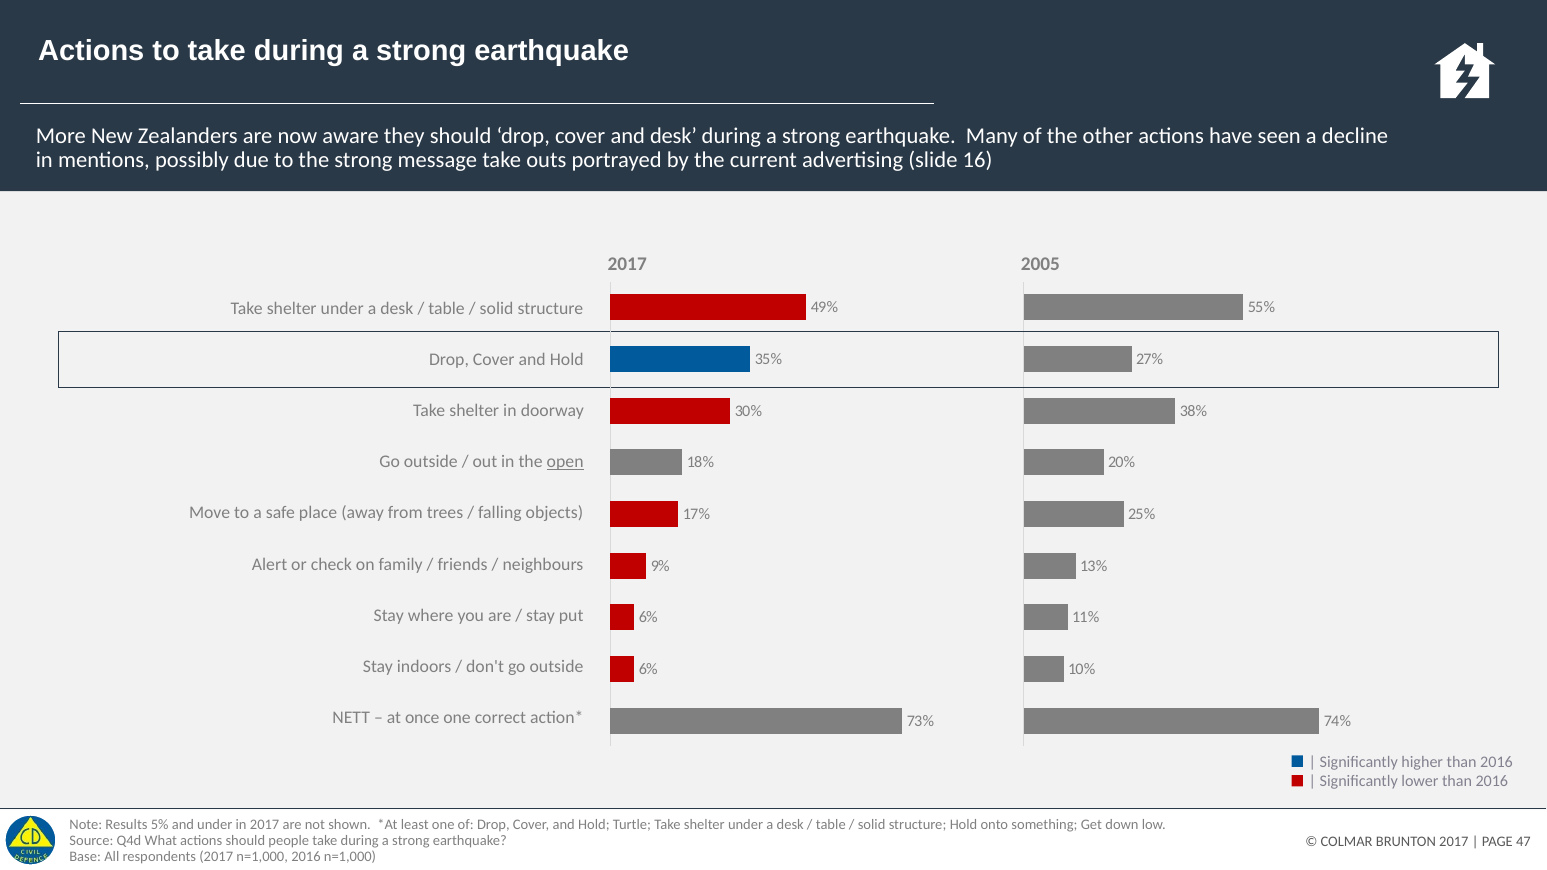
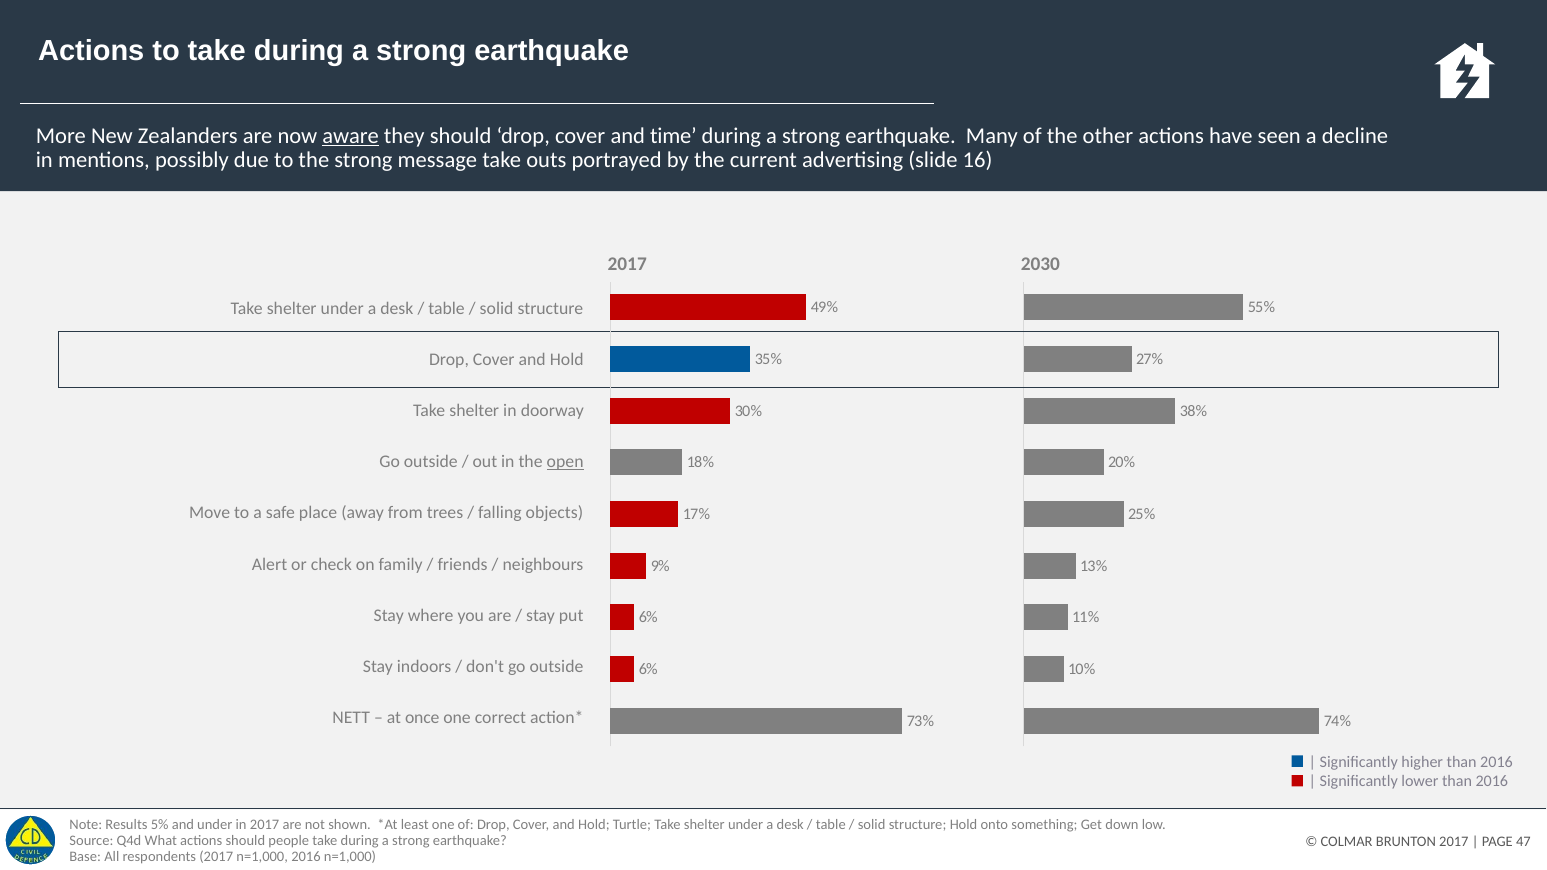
aware underline: none -> present
and desk: desk -> time
2005: 2005 -> 2030
